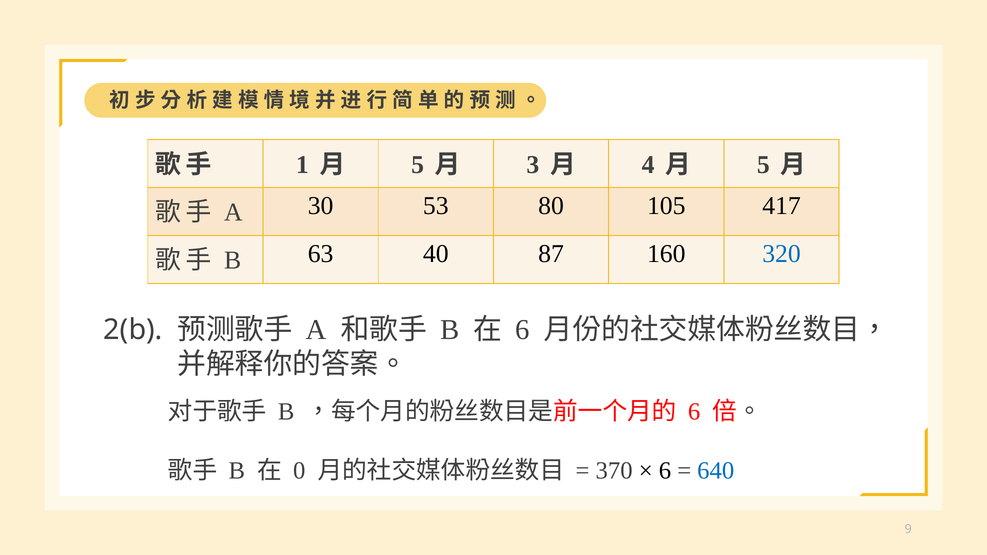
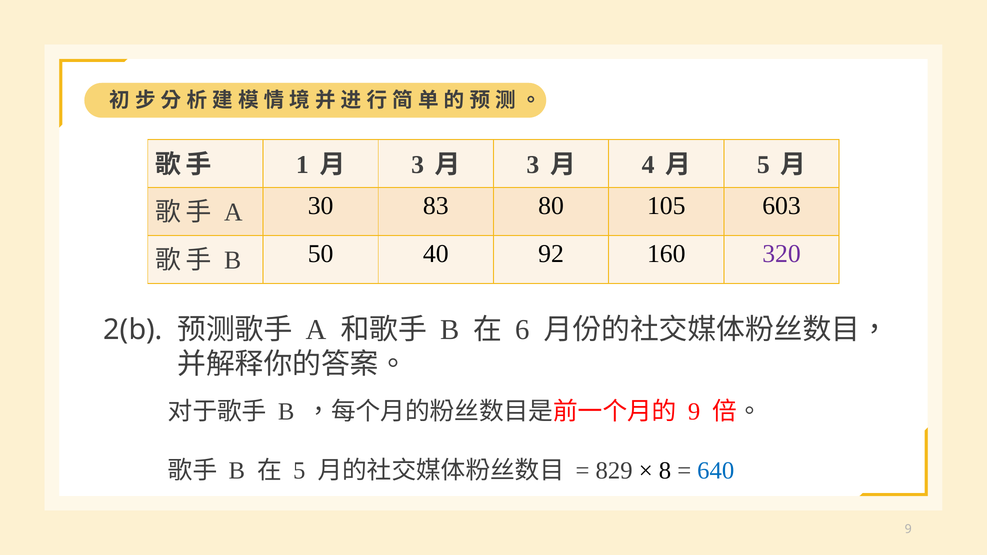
5 at (418, 165): 5 -> 3
53: 53 -> 83
417: 417 -> 603
63: 63 -> 50
87: 87 -> 92
320 colour: blue -> purple
6 at (694, 412): 6 -> 9
0 at (299, 471): 0 -> 5
370: 370 -> 829
6 at (665, 471): 6 -> 8
